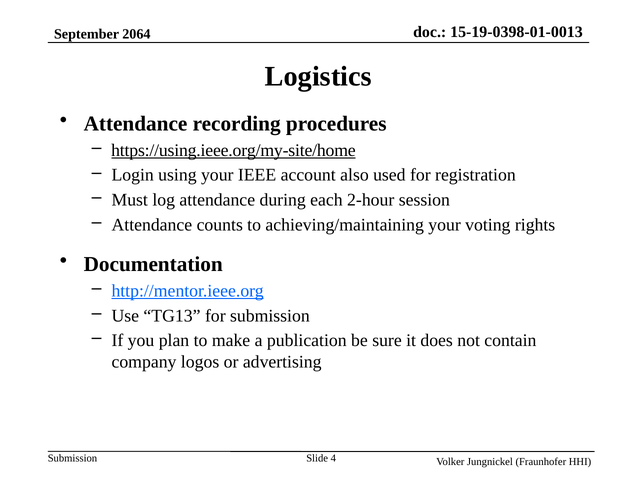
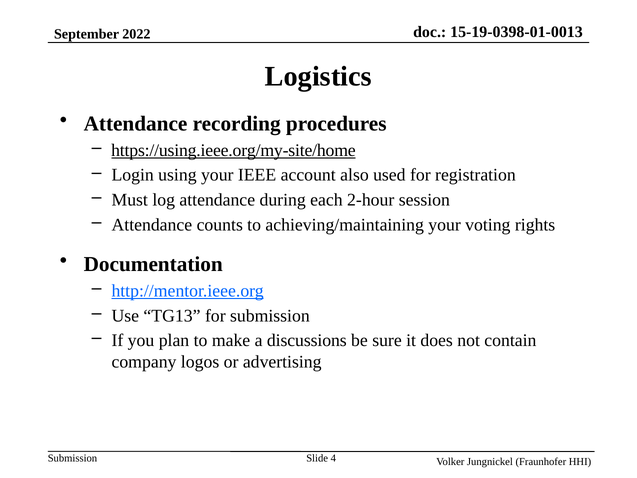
2064: 2064 -> 2022
publication: publication -> discussions
